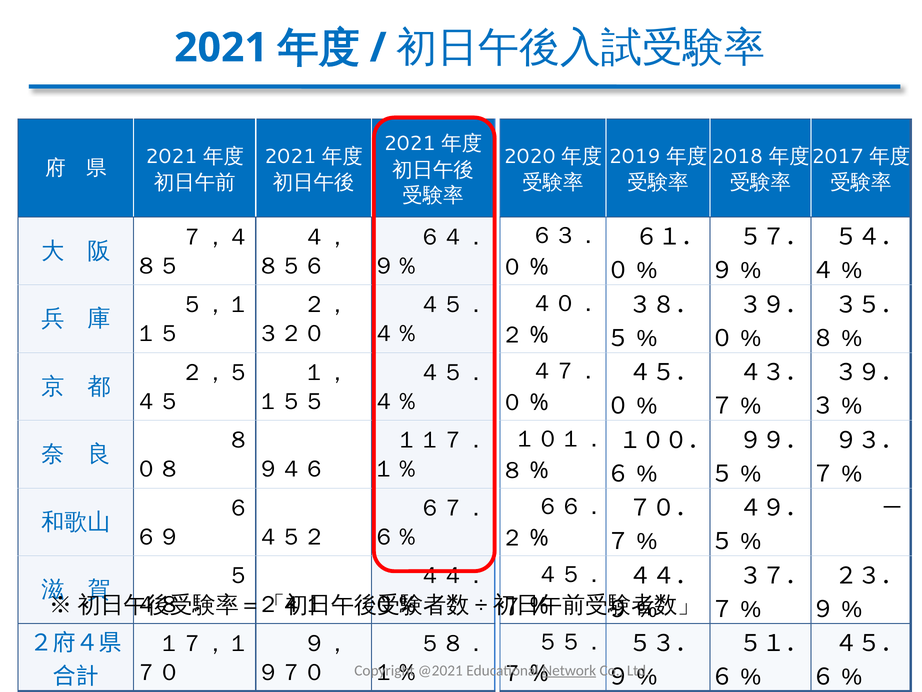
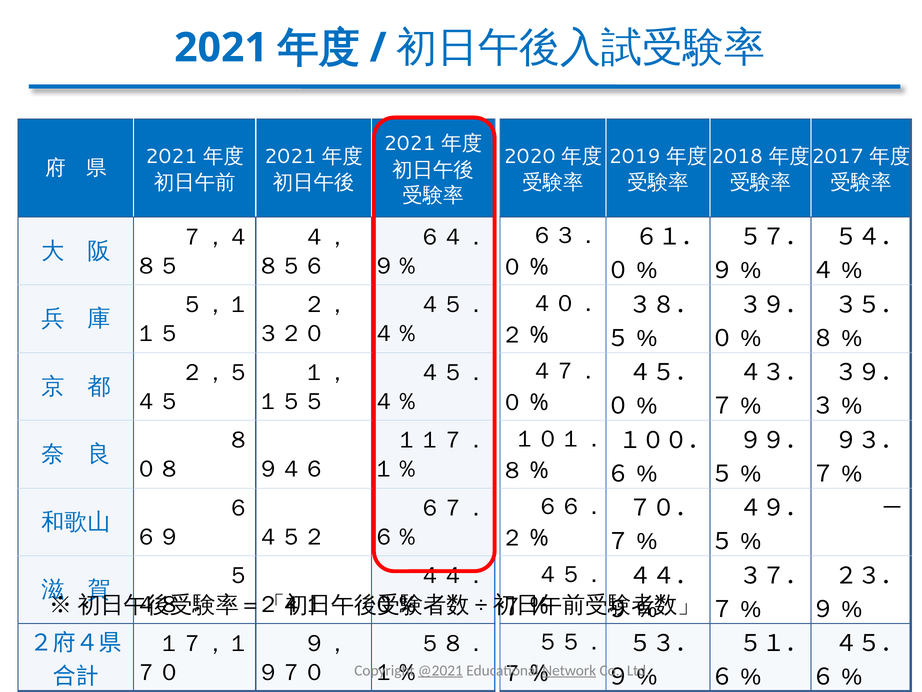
@2021 underline: none -> present
